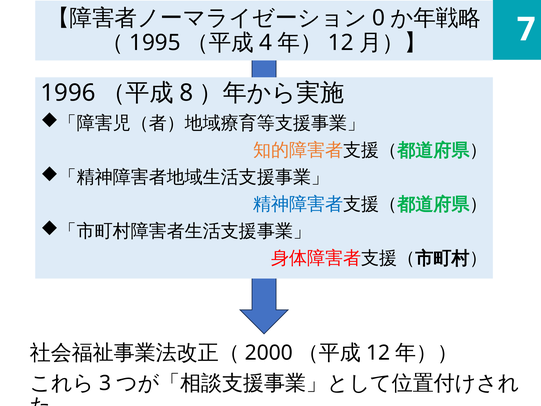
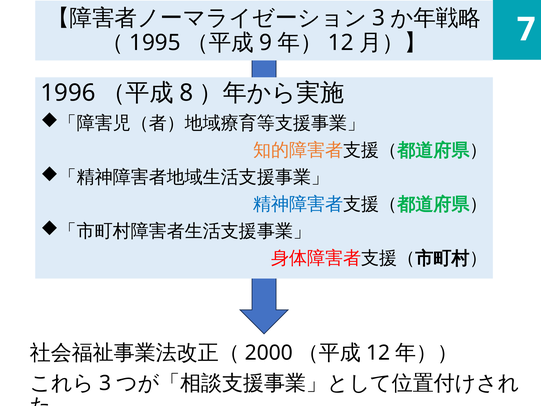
0 at (379, 18): 0 -> 3
4: 4 -> 9
